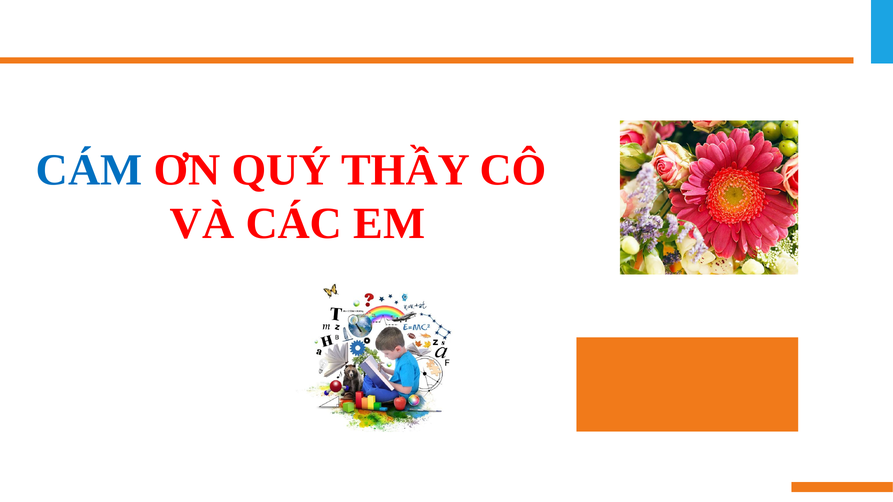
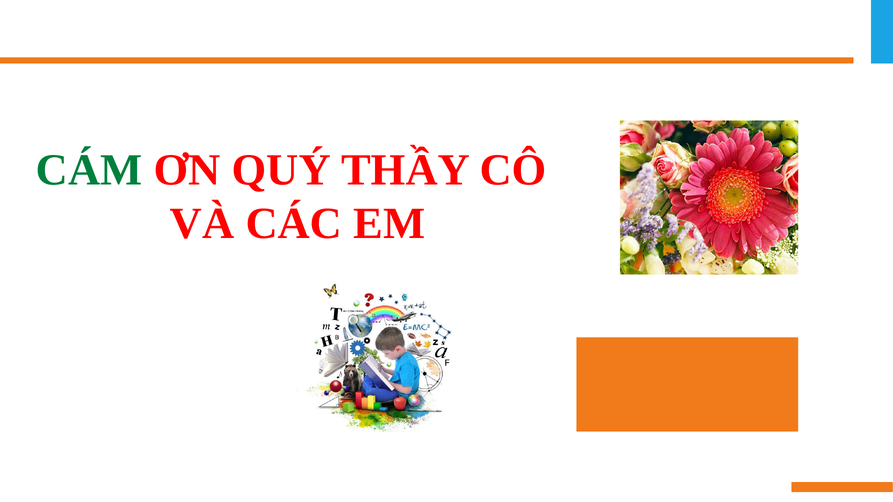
CÁM colour: blue -> green
